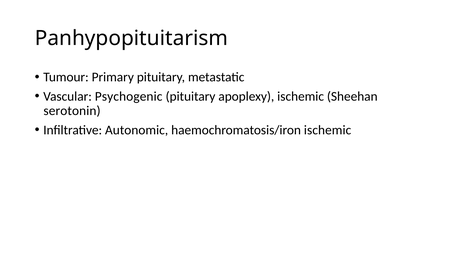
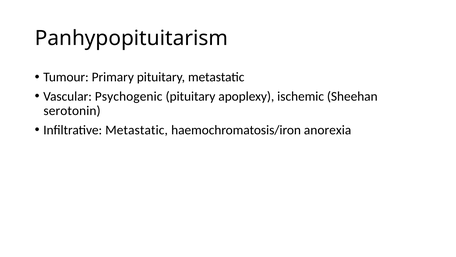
Infiltrative Autonomic: Autonomic -> Metastatic
haemochromatosis/iron ischemic: ischemic -> anorexia
